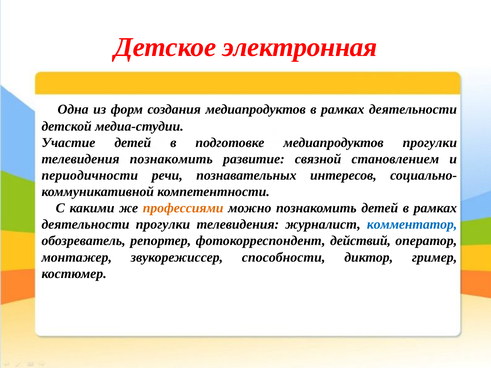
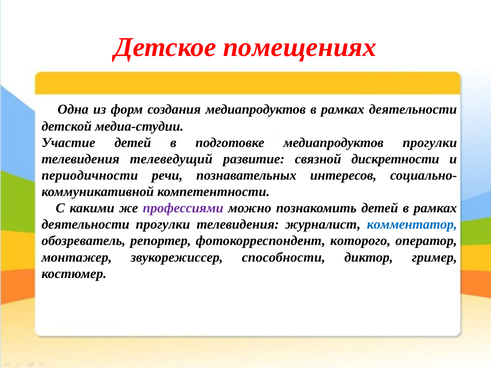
электронная: электронная -> помещениях
телевидения познакомить: познакомить -> телеведущий
становлением: становлением -> дискретности
профессиями colour: orange -> purple
действий: действий -> которого
